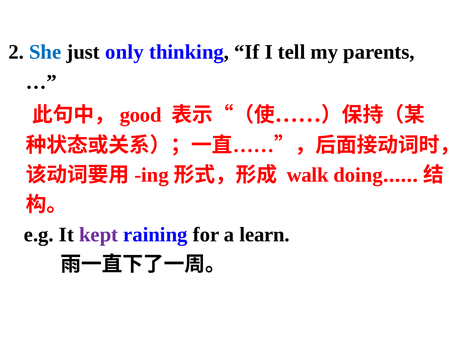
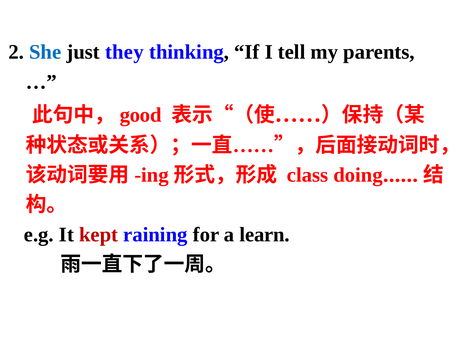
only: only -> they
walk: walk -> class
kept colour: purple -> red
